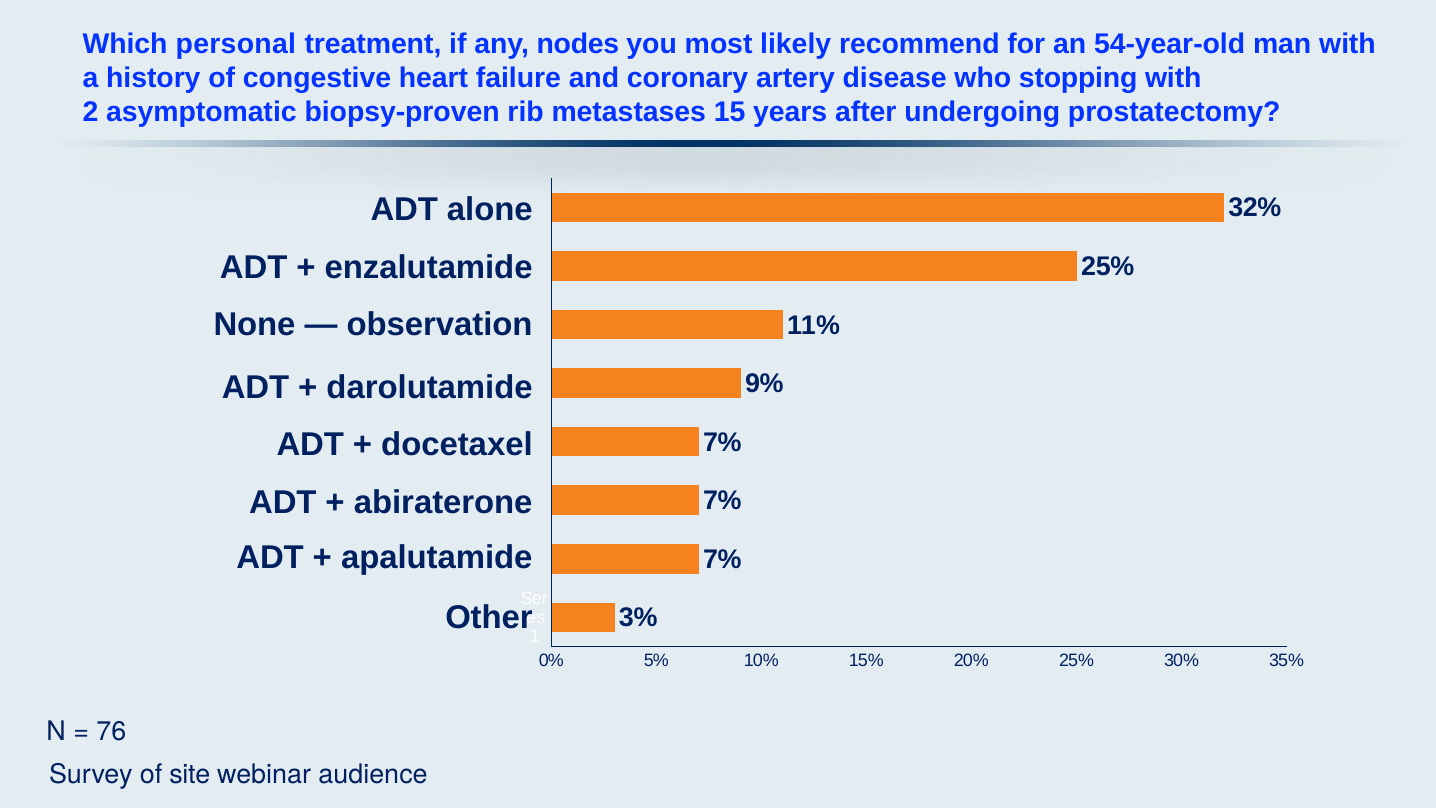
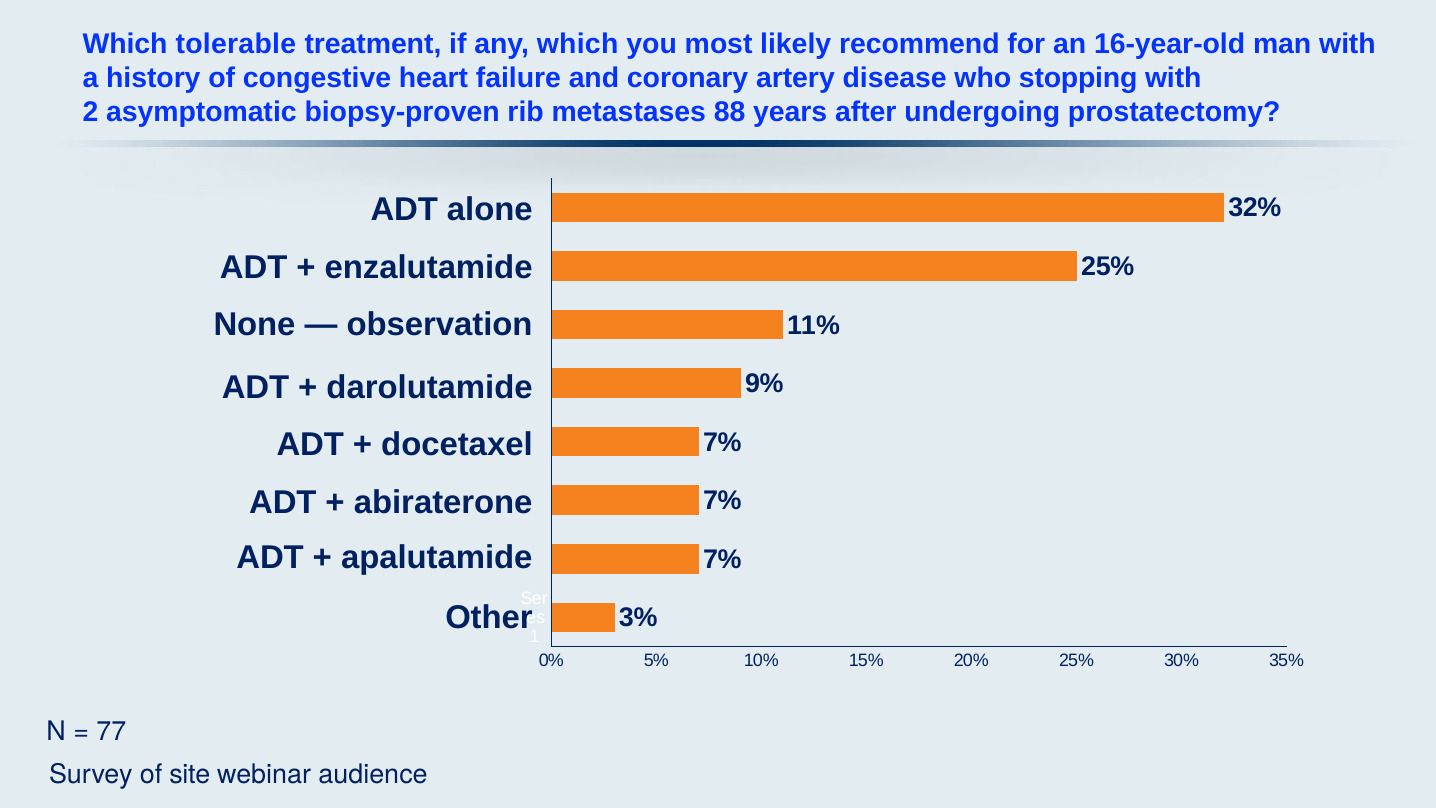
personal: personal -> tolerable
any nodes: nodes -> which
54-year-old: 54-year-old -> 16-year-old
15: 15 -> 88
76: 76 -> 77
